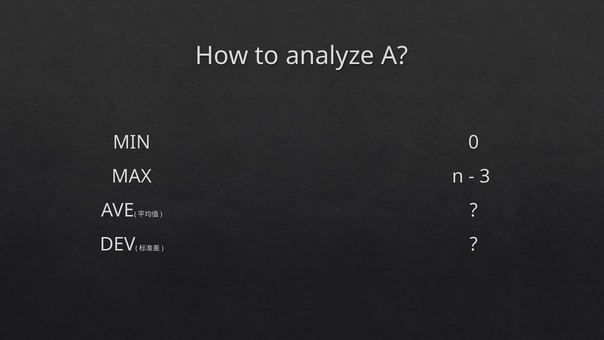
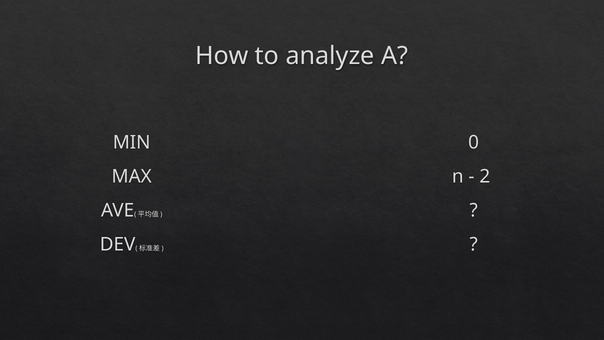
3: 3 -> 2
